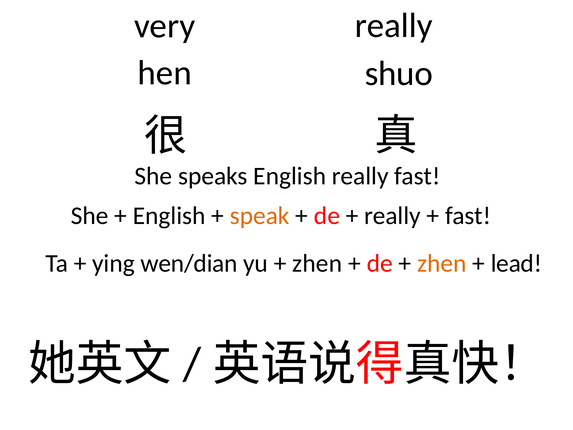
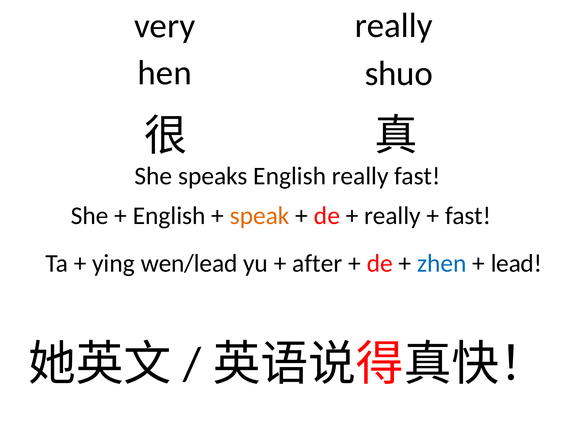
wen/dian: wen/dian -> wen/lead
zhen at (317, 263): zhen -> after
zhen at (442, 263) colour: orange -> blue
